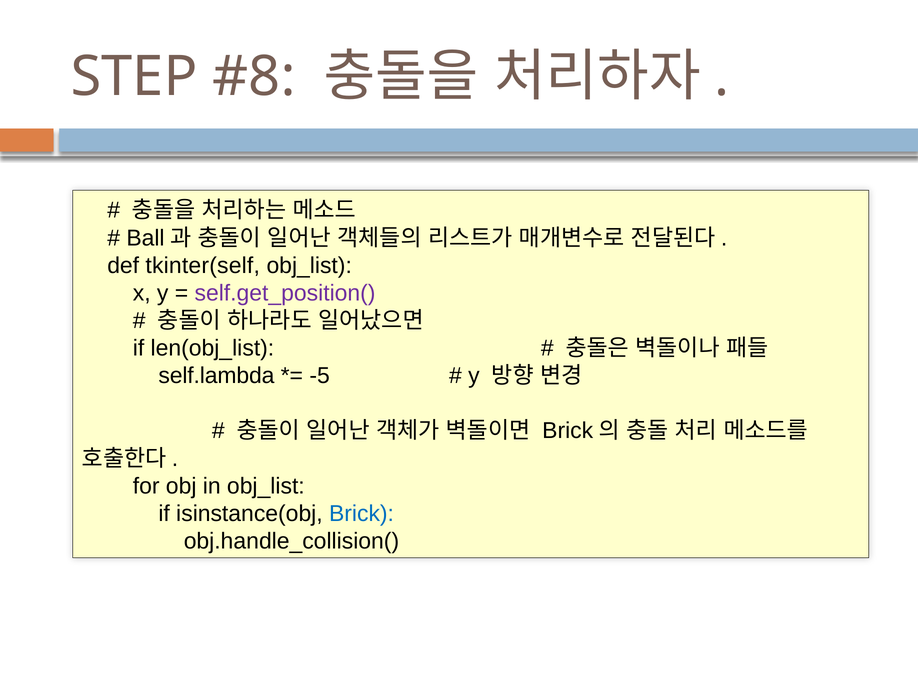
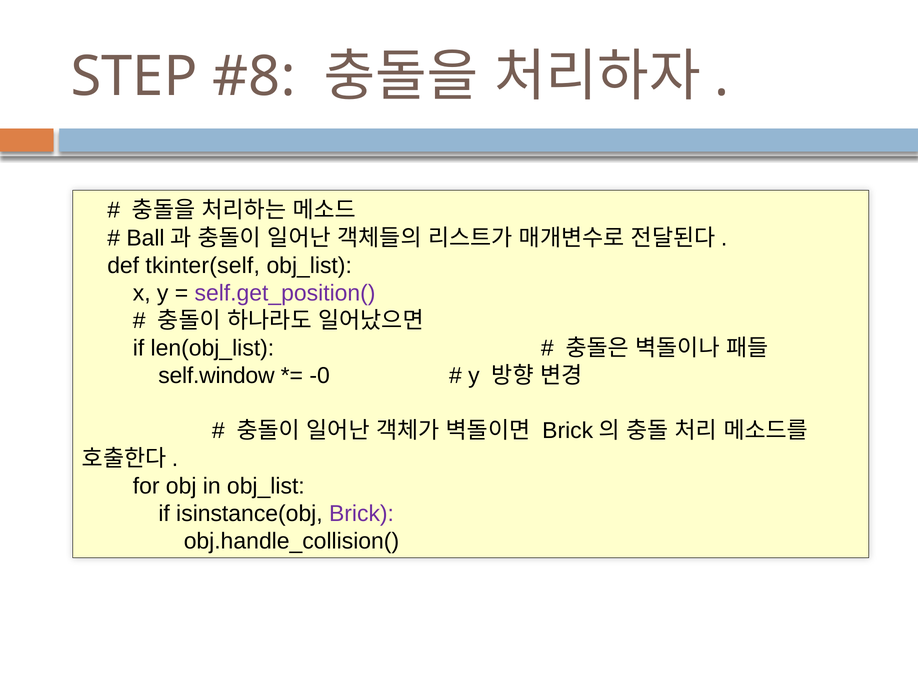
self.lambda: self.lambda -> self.window
-5: -5 -> -0
Brick colour: blue -> purple
